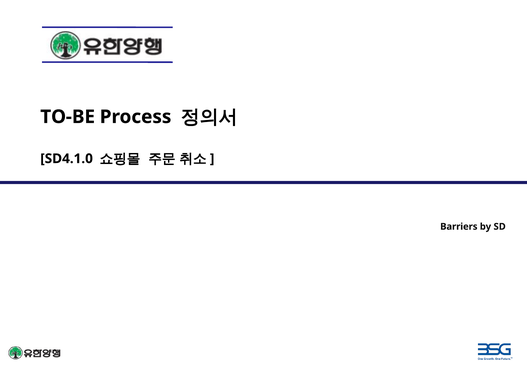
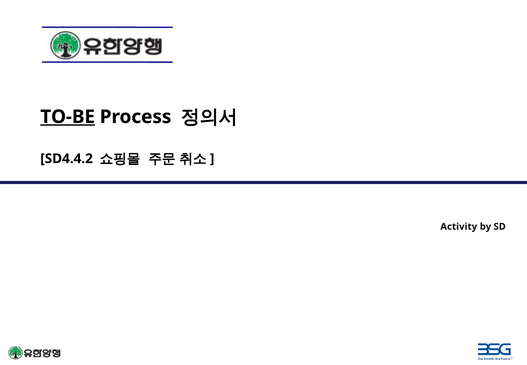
TO-BE underline: none -> present
SD4.1.0: SD4.1.0 -> SD4.4.2
Barriers: Barriers -> Activity
